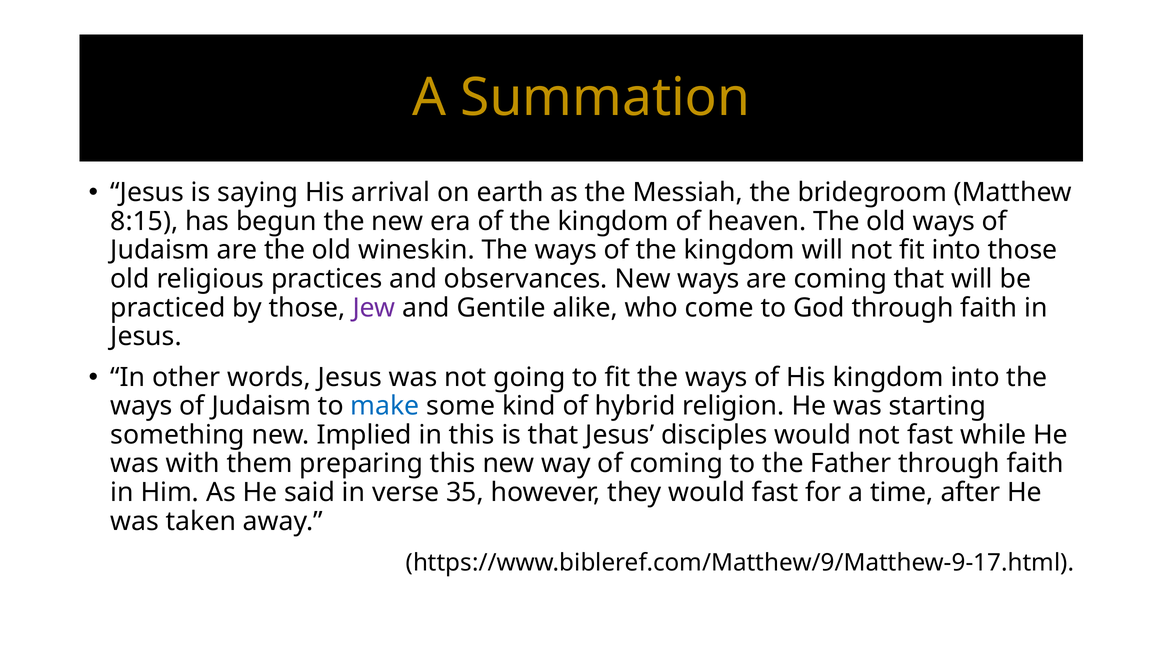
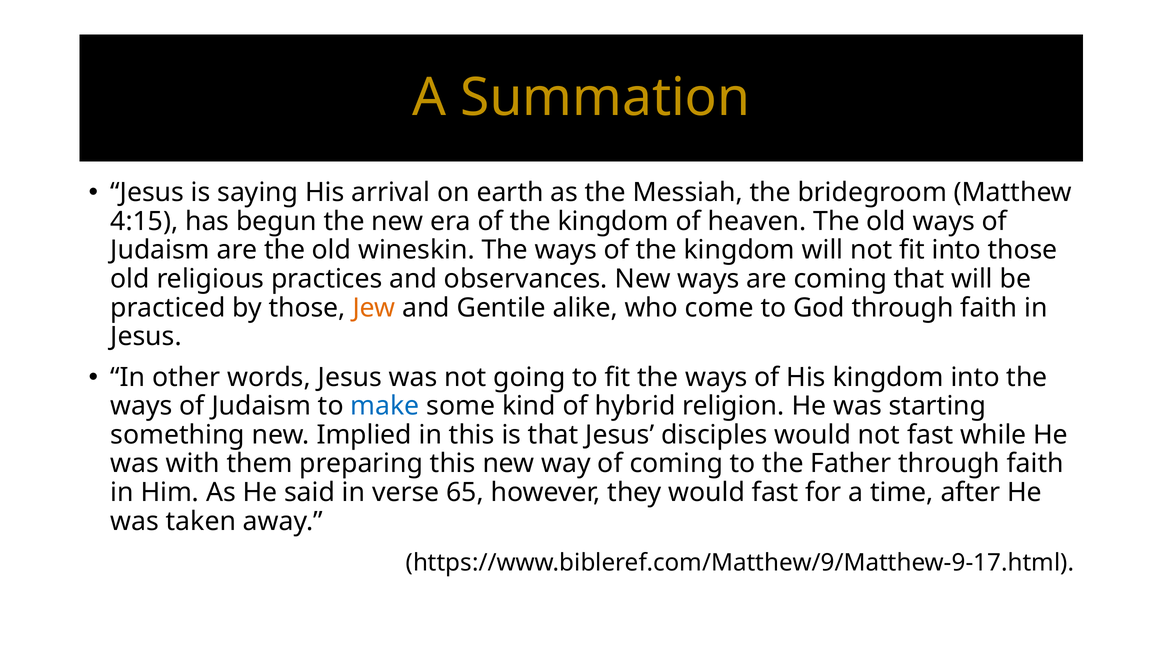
8:15: 8:15 -> 4:15
Jew colour: purple -> orange
35: 35 -> 65
